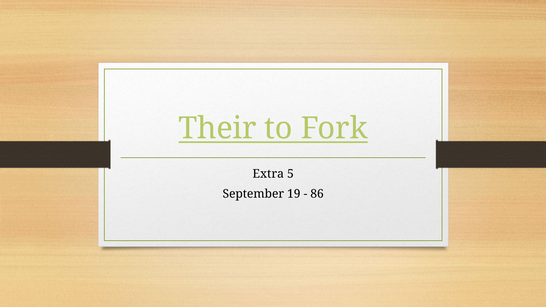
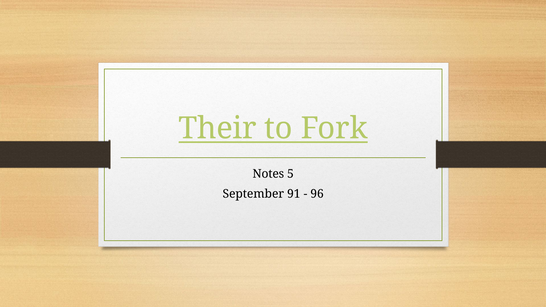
Extra: Extra -> Notes
19: 19 -> 91
86: 86 -> 96
